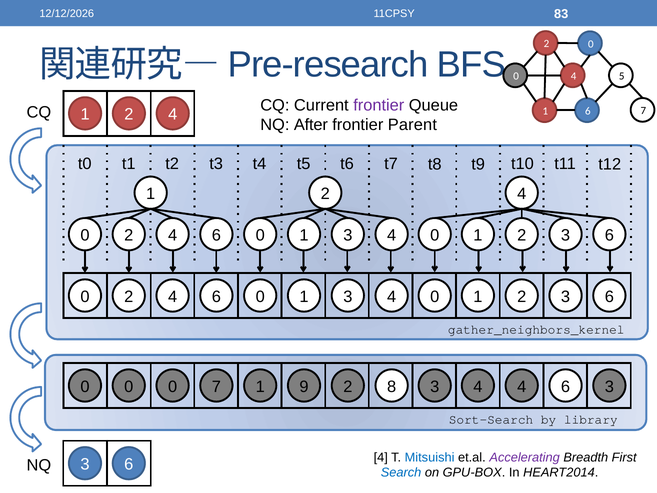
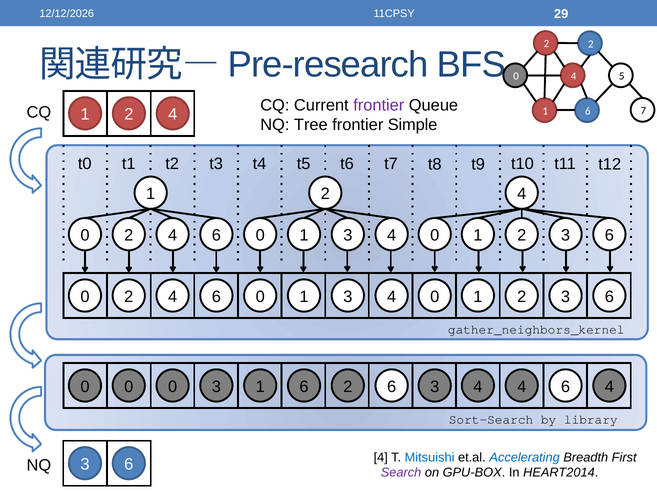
83: 83 -> 29
2 0: 0 -> 2
After: After -> Tree
Parent: Parent -> Simple
0 7: 7 -> 3
1 9: 9 -> 6
2 8: 8 -> 6
6 3: 3 -> 4
Accelerating colour: purple -> blue
Search colour: blue -> purple
